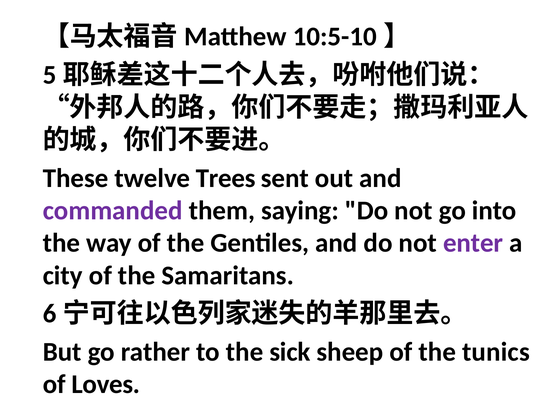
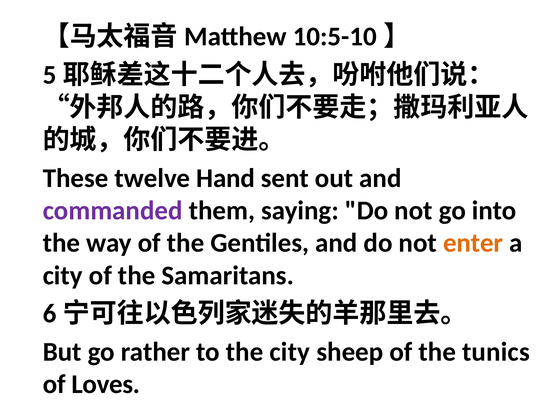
Trees: Trees -> Hand
enter colour: purple -> orange
the sick: sick -> city
